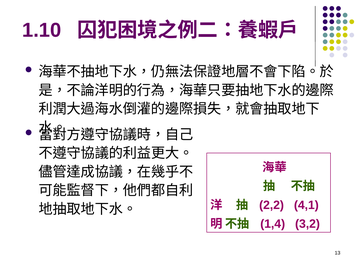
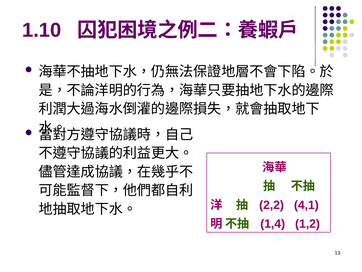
3,2: 3,2 -> 1,2
